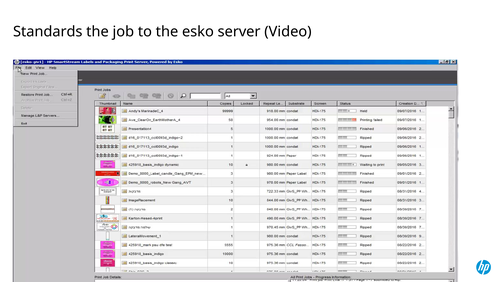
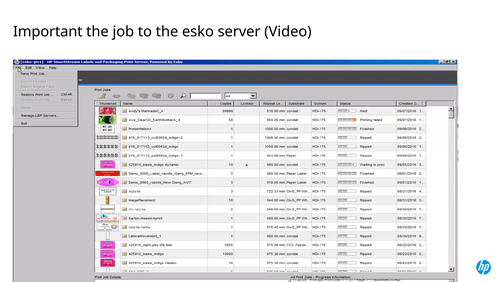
Standards: Standards -> Important
